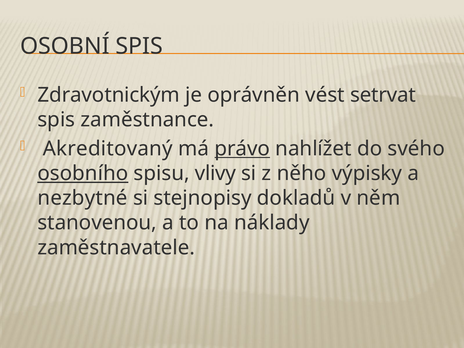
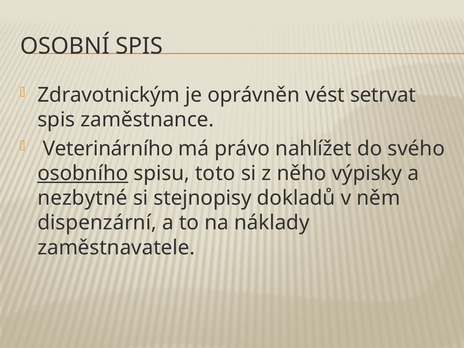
Akreditovaný: Akreditovaný -> Veterinárního
právo underline: present -> none
vlivy: vlivy -> toto
stanovenou: stanovenou -> dispenzární
